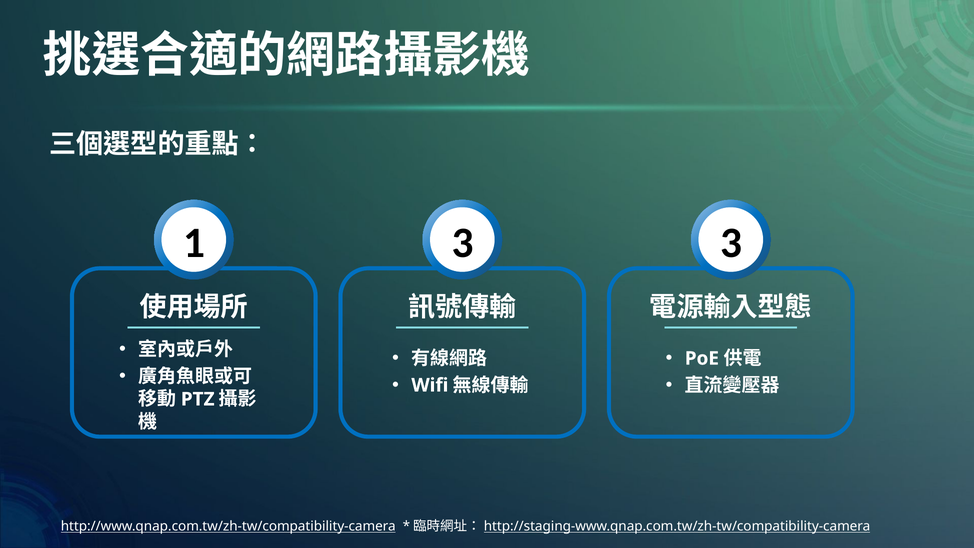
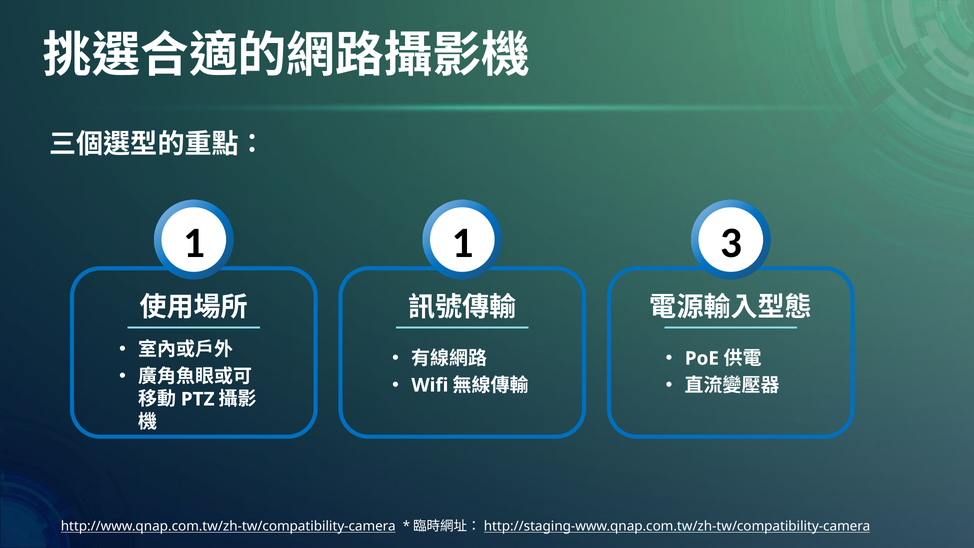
1 3: 3 -> 1
